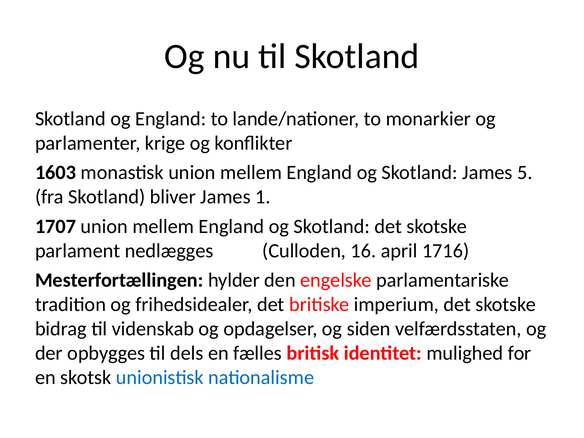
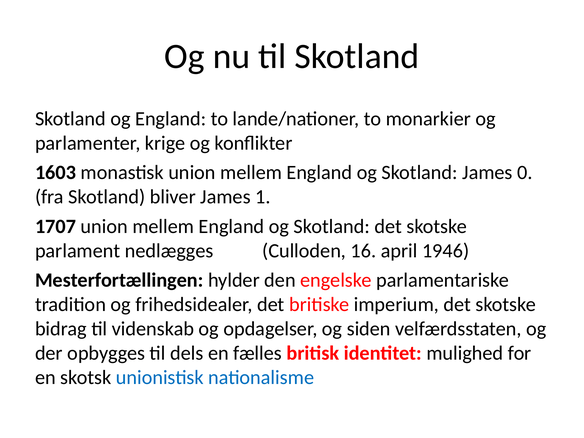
5: 5 -> 0
1716: 1716 -> 1946
